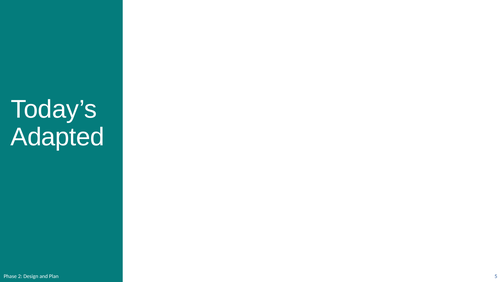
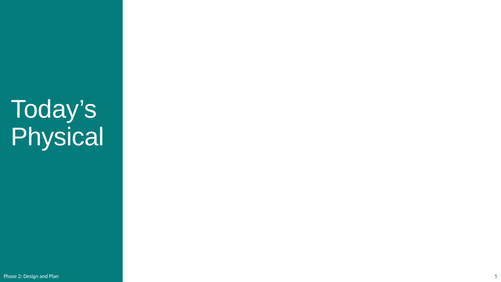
Adapted: Adapted -> Physical
